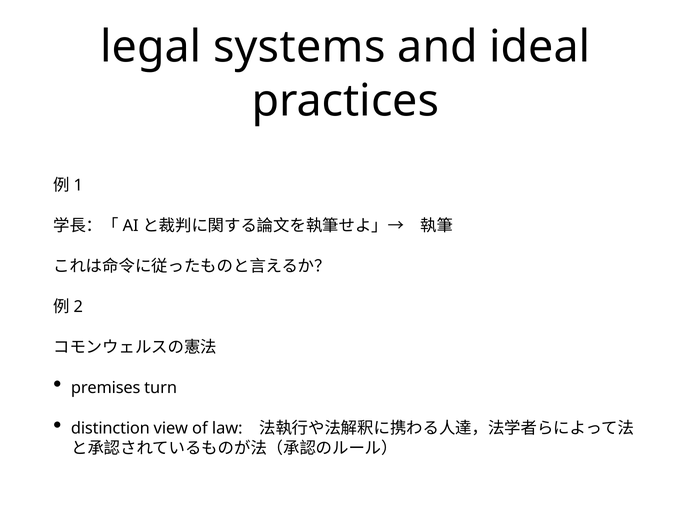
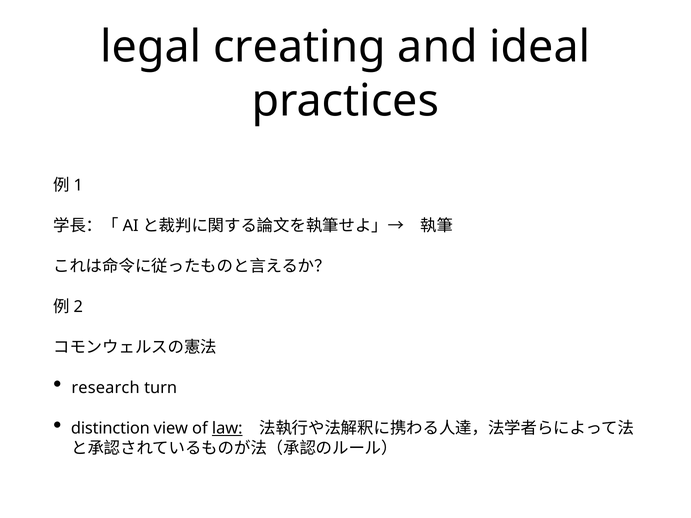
systems: systems -> creating
premises: premises -> research
law underline: none -> present
